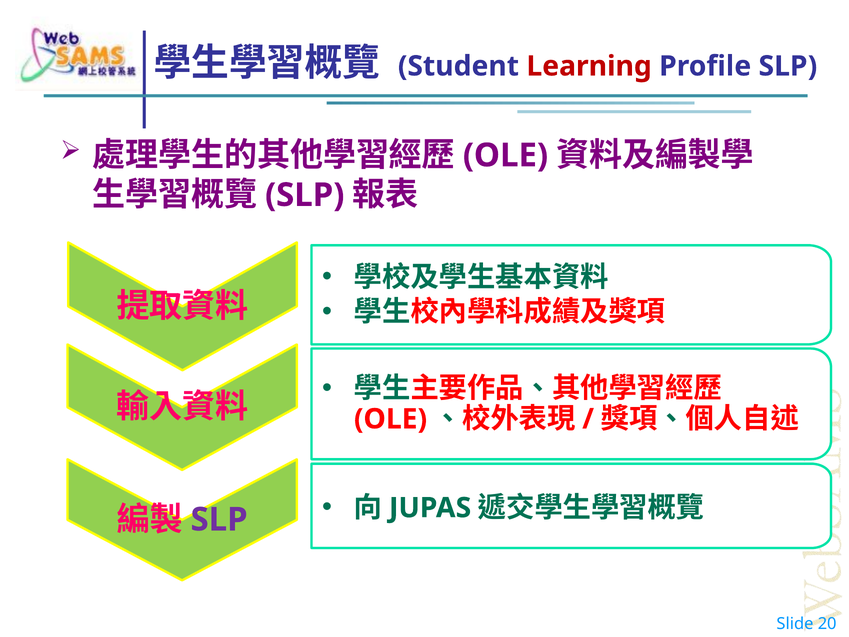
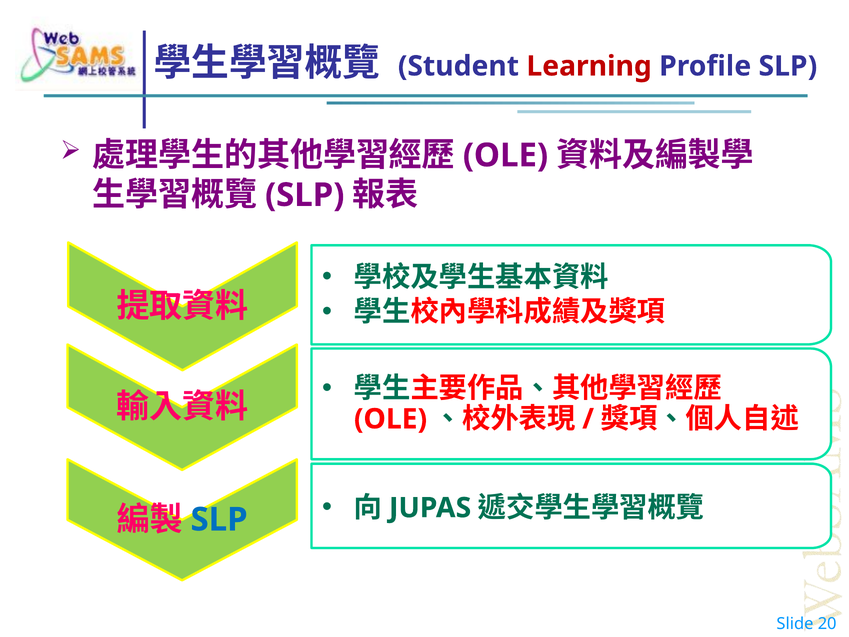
SLP at (219, 519) colour: purple -> blue
